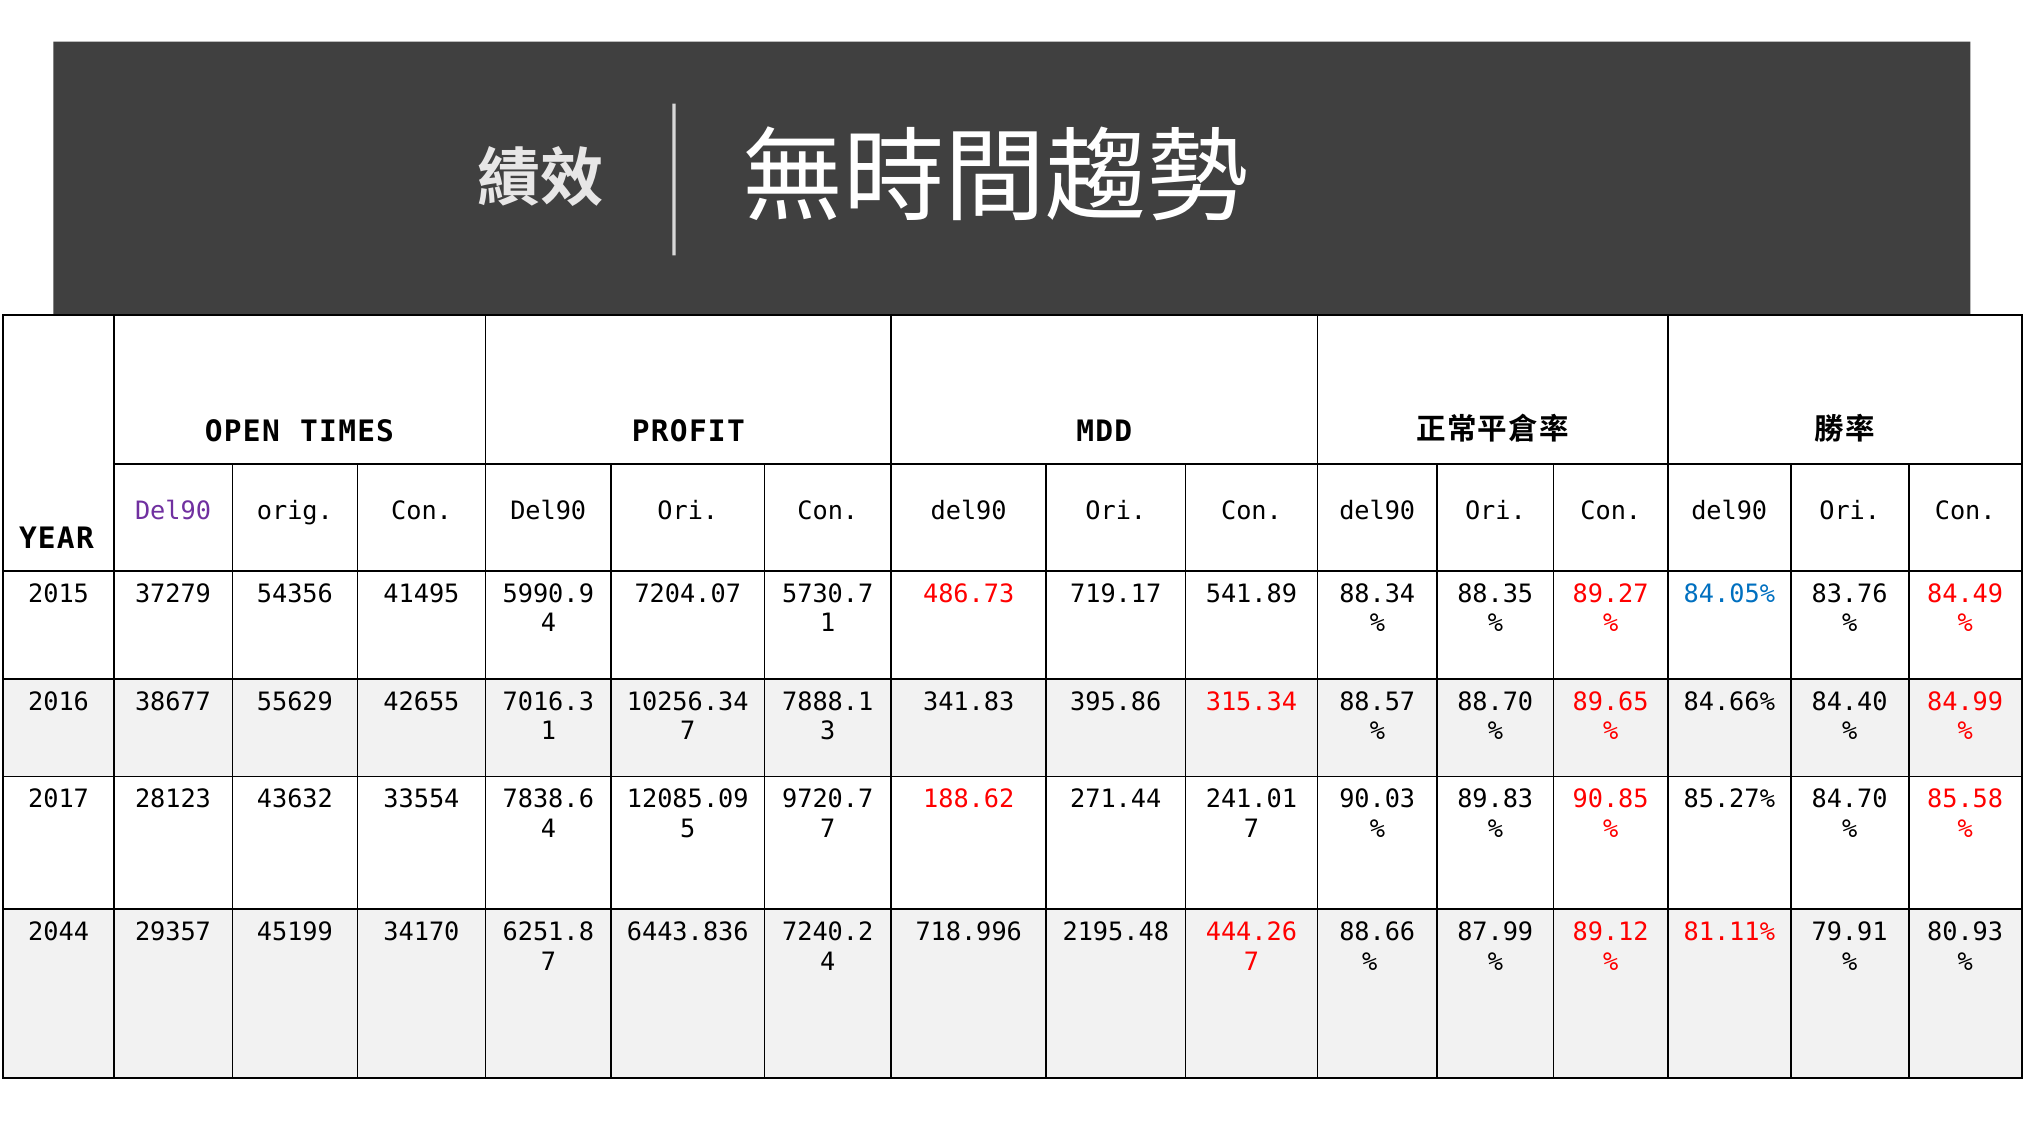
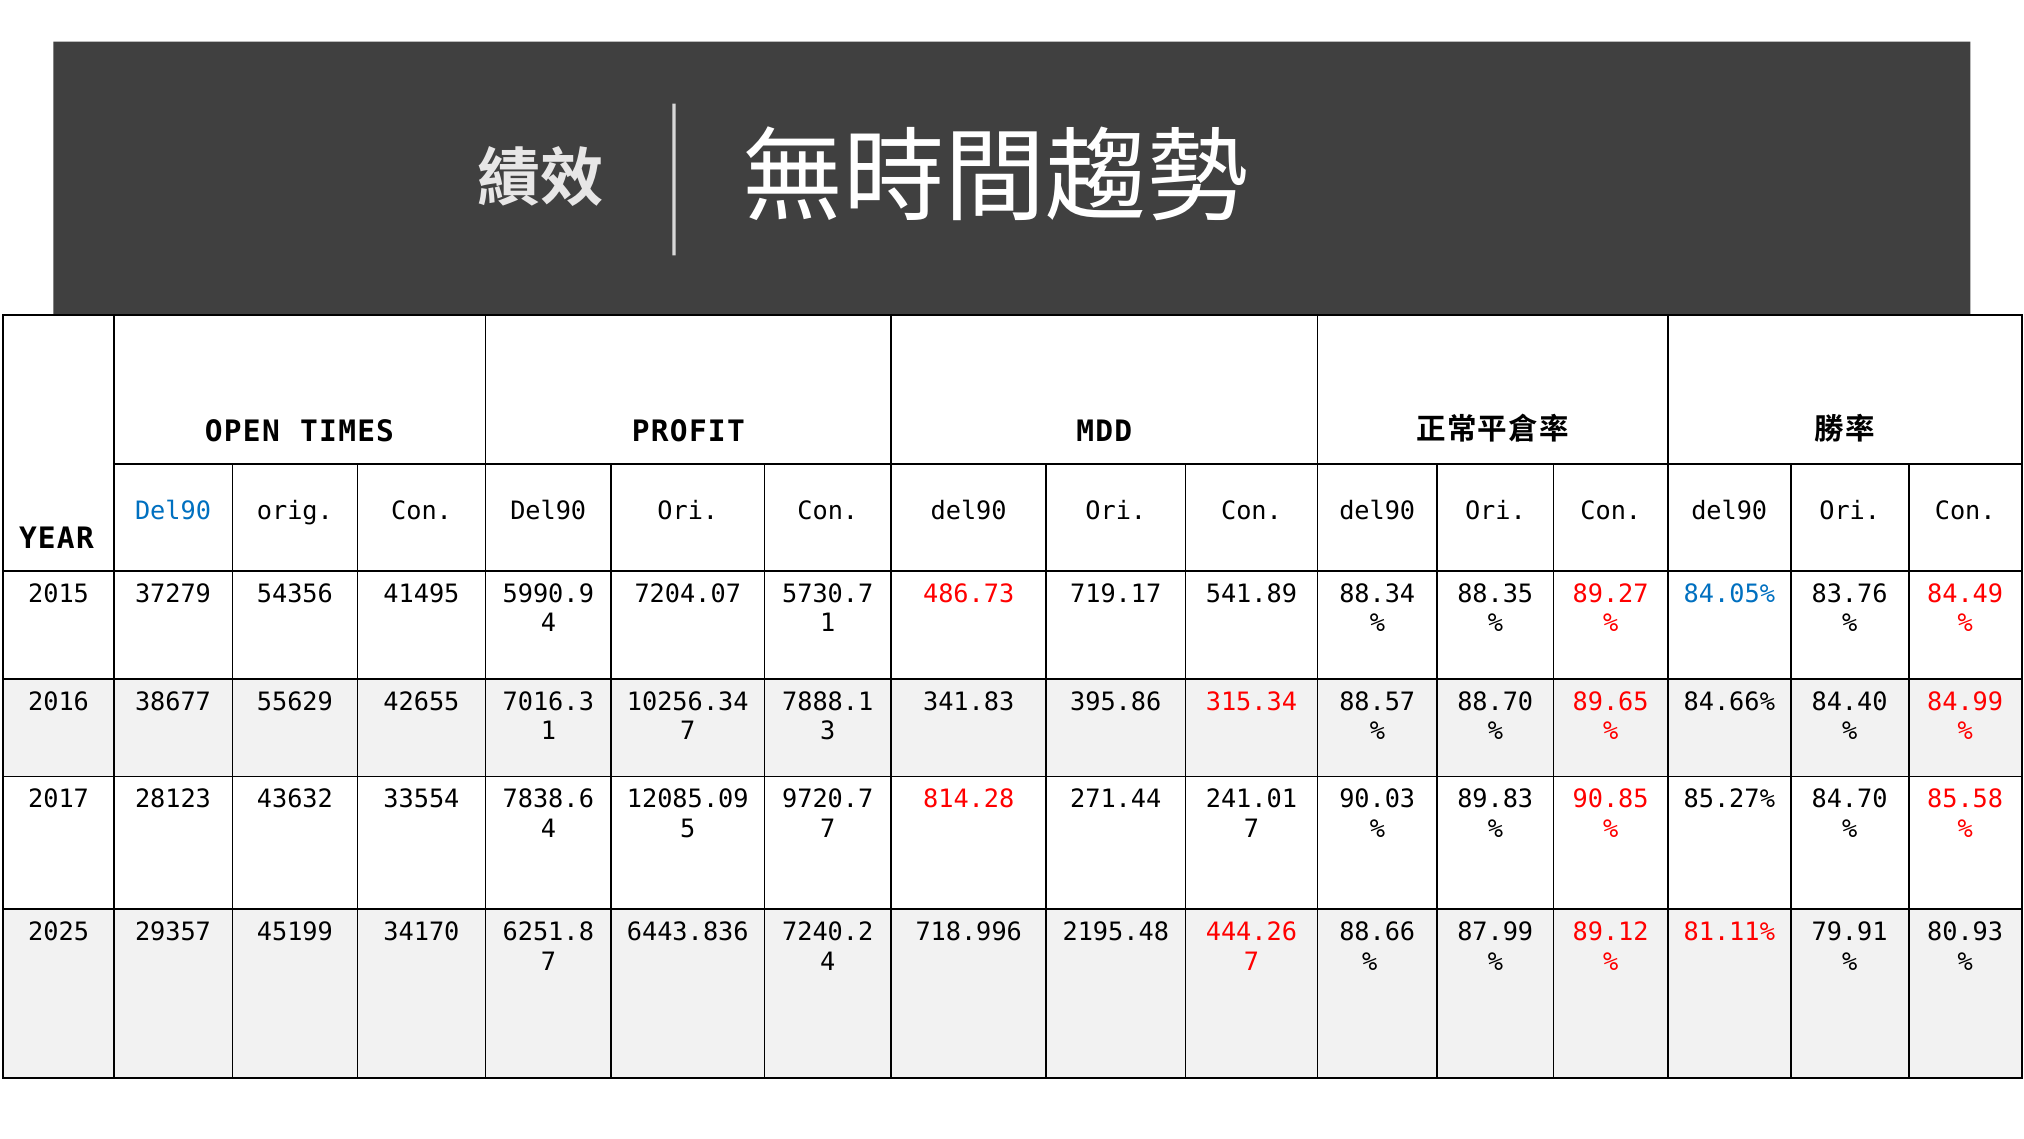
Del90 at (173, 511) colour: purple -> blue
188.62: 188.62 -> 814.28
2044: 2044 -> 2025
